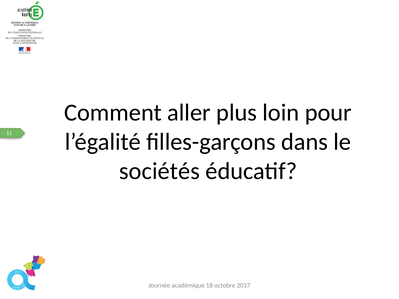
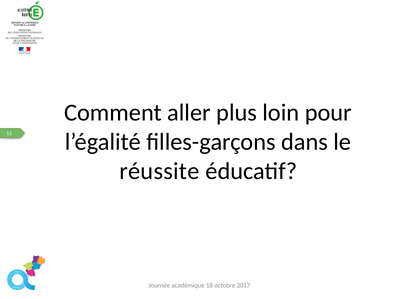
sociétés: sociétés -> réussite
